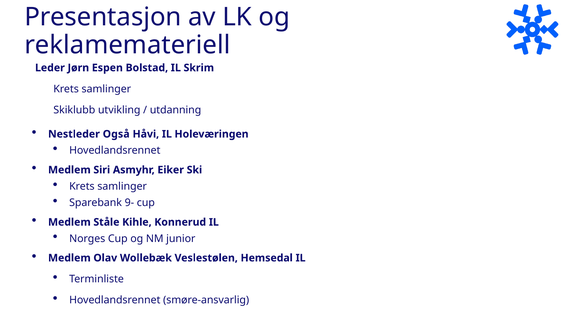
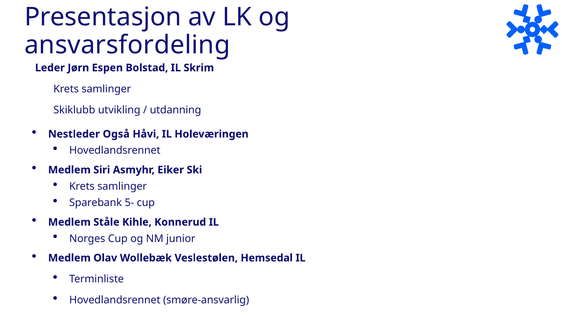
reklamemateriell: reklamemateriell -> ansvarsfordeling
9-: 9- -> 5-
